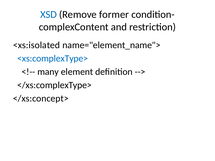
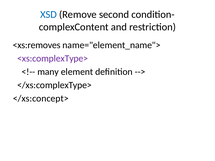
former: former -> second
<xs:isolated: <xs:isolated -> <xs:removes
<xs:complexType> colour: blue -> purple
